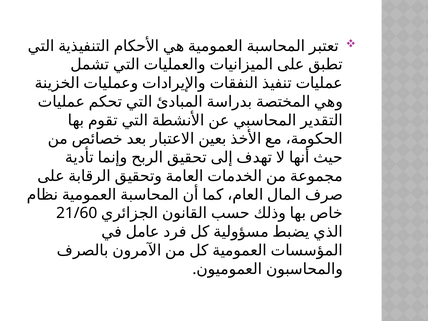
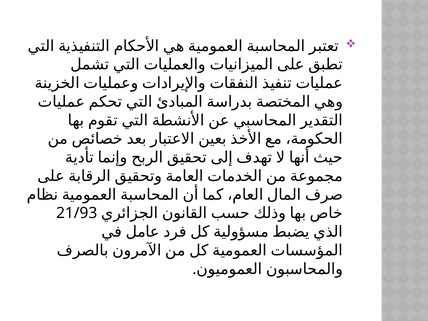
21/60: 21/60 -> 21/93
